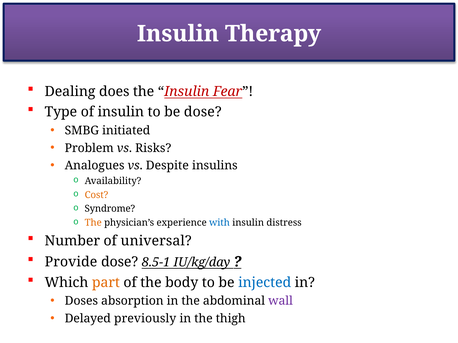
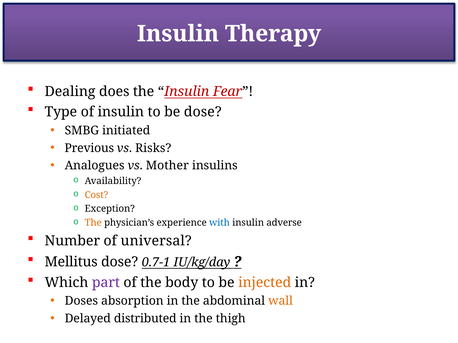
Problem: Problem -> Previous
Despite: Despite -> Mother
Syndrome: Syndrome -> Exception
distress: distress -> adverse
Provide: Provide -> Mellitus
8.5-1: 8.5-1 -> 0.7-1
part colour: orange -> purple
injected colour: blue -> orange
wall colour: purple -> orange
previously: previously -> distributed
